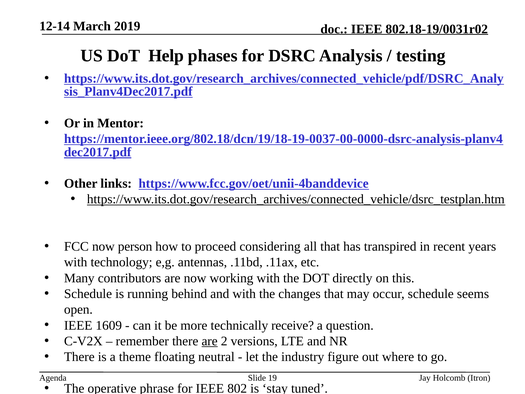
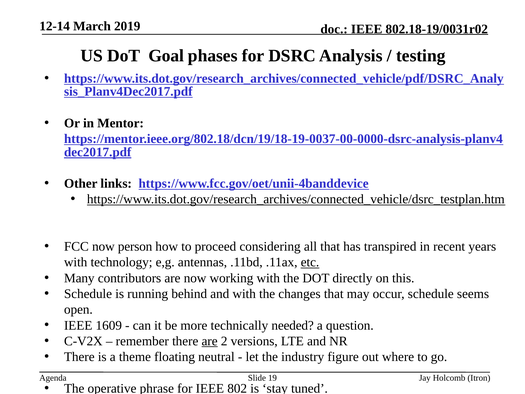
Help: Help -> Goal
etc underline: none -> present
receive: receive -> needed
